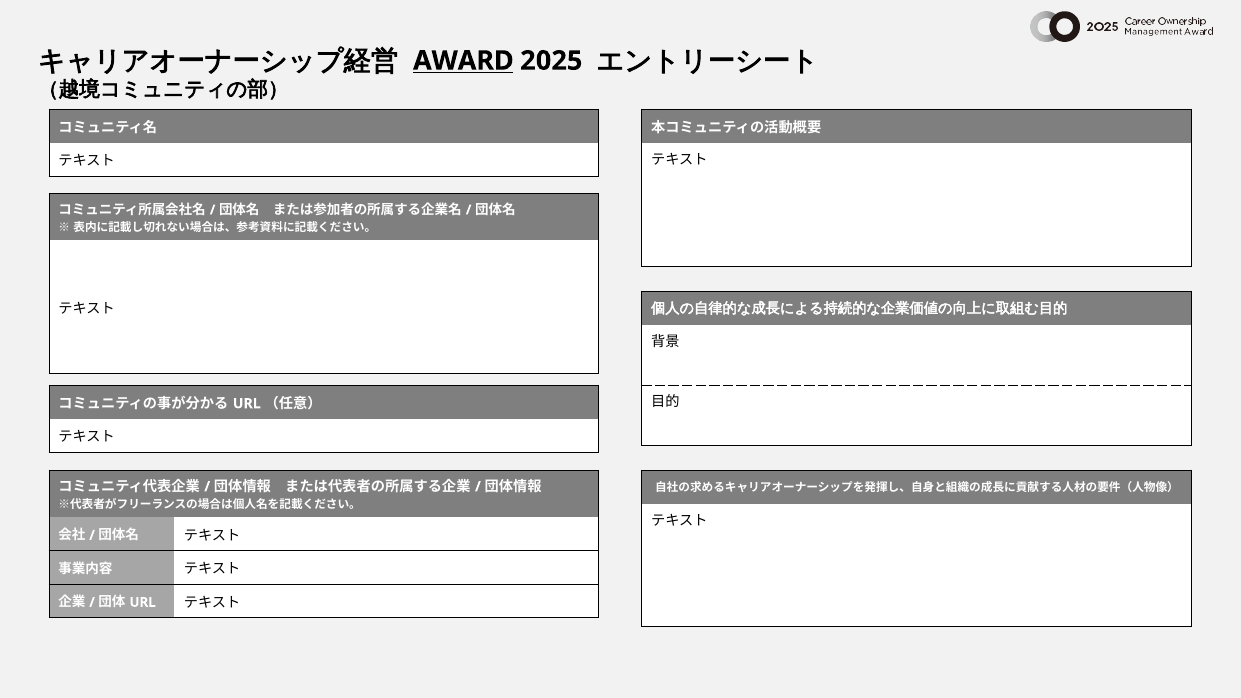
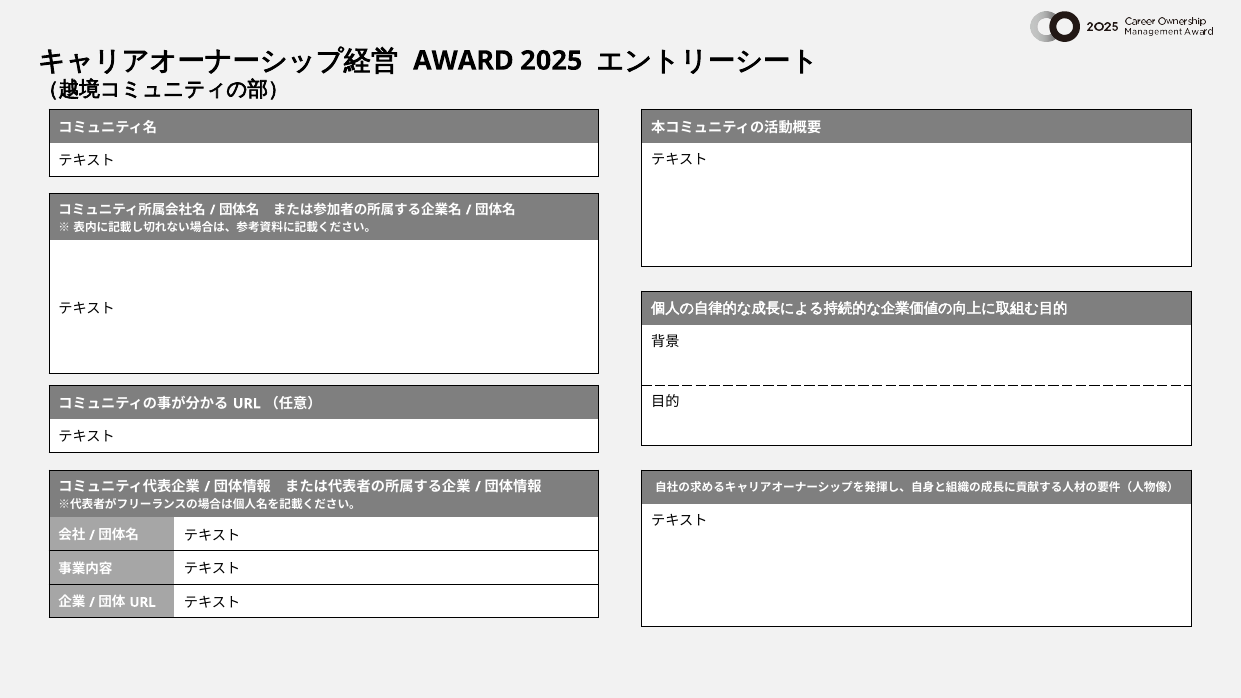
AWARD underline: present -> none
